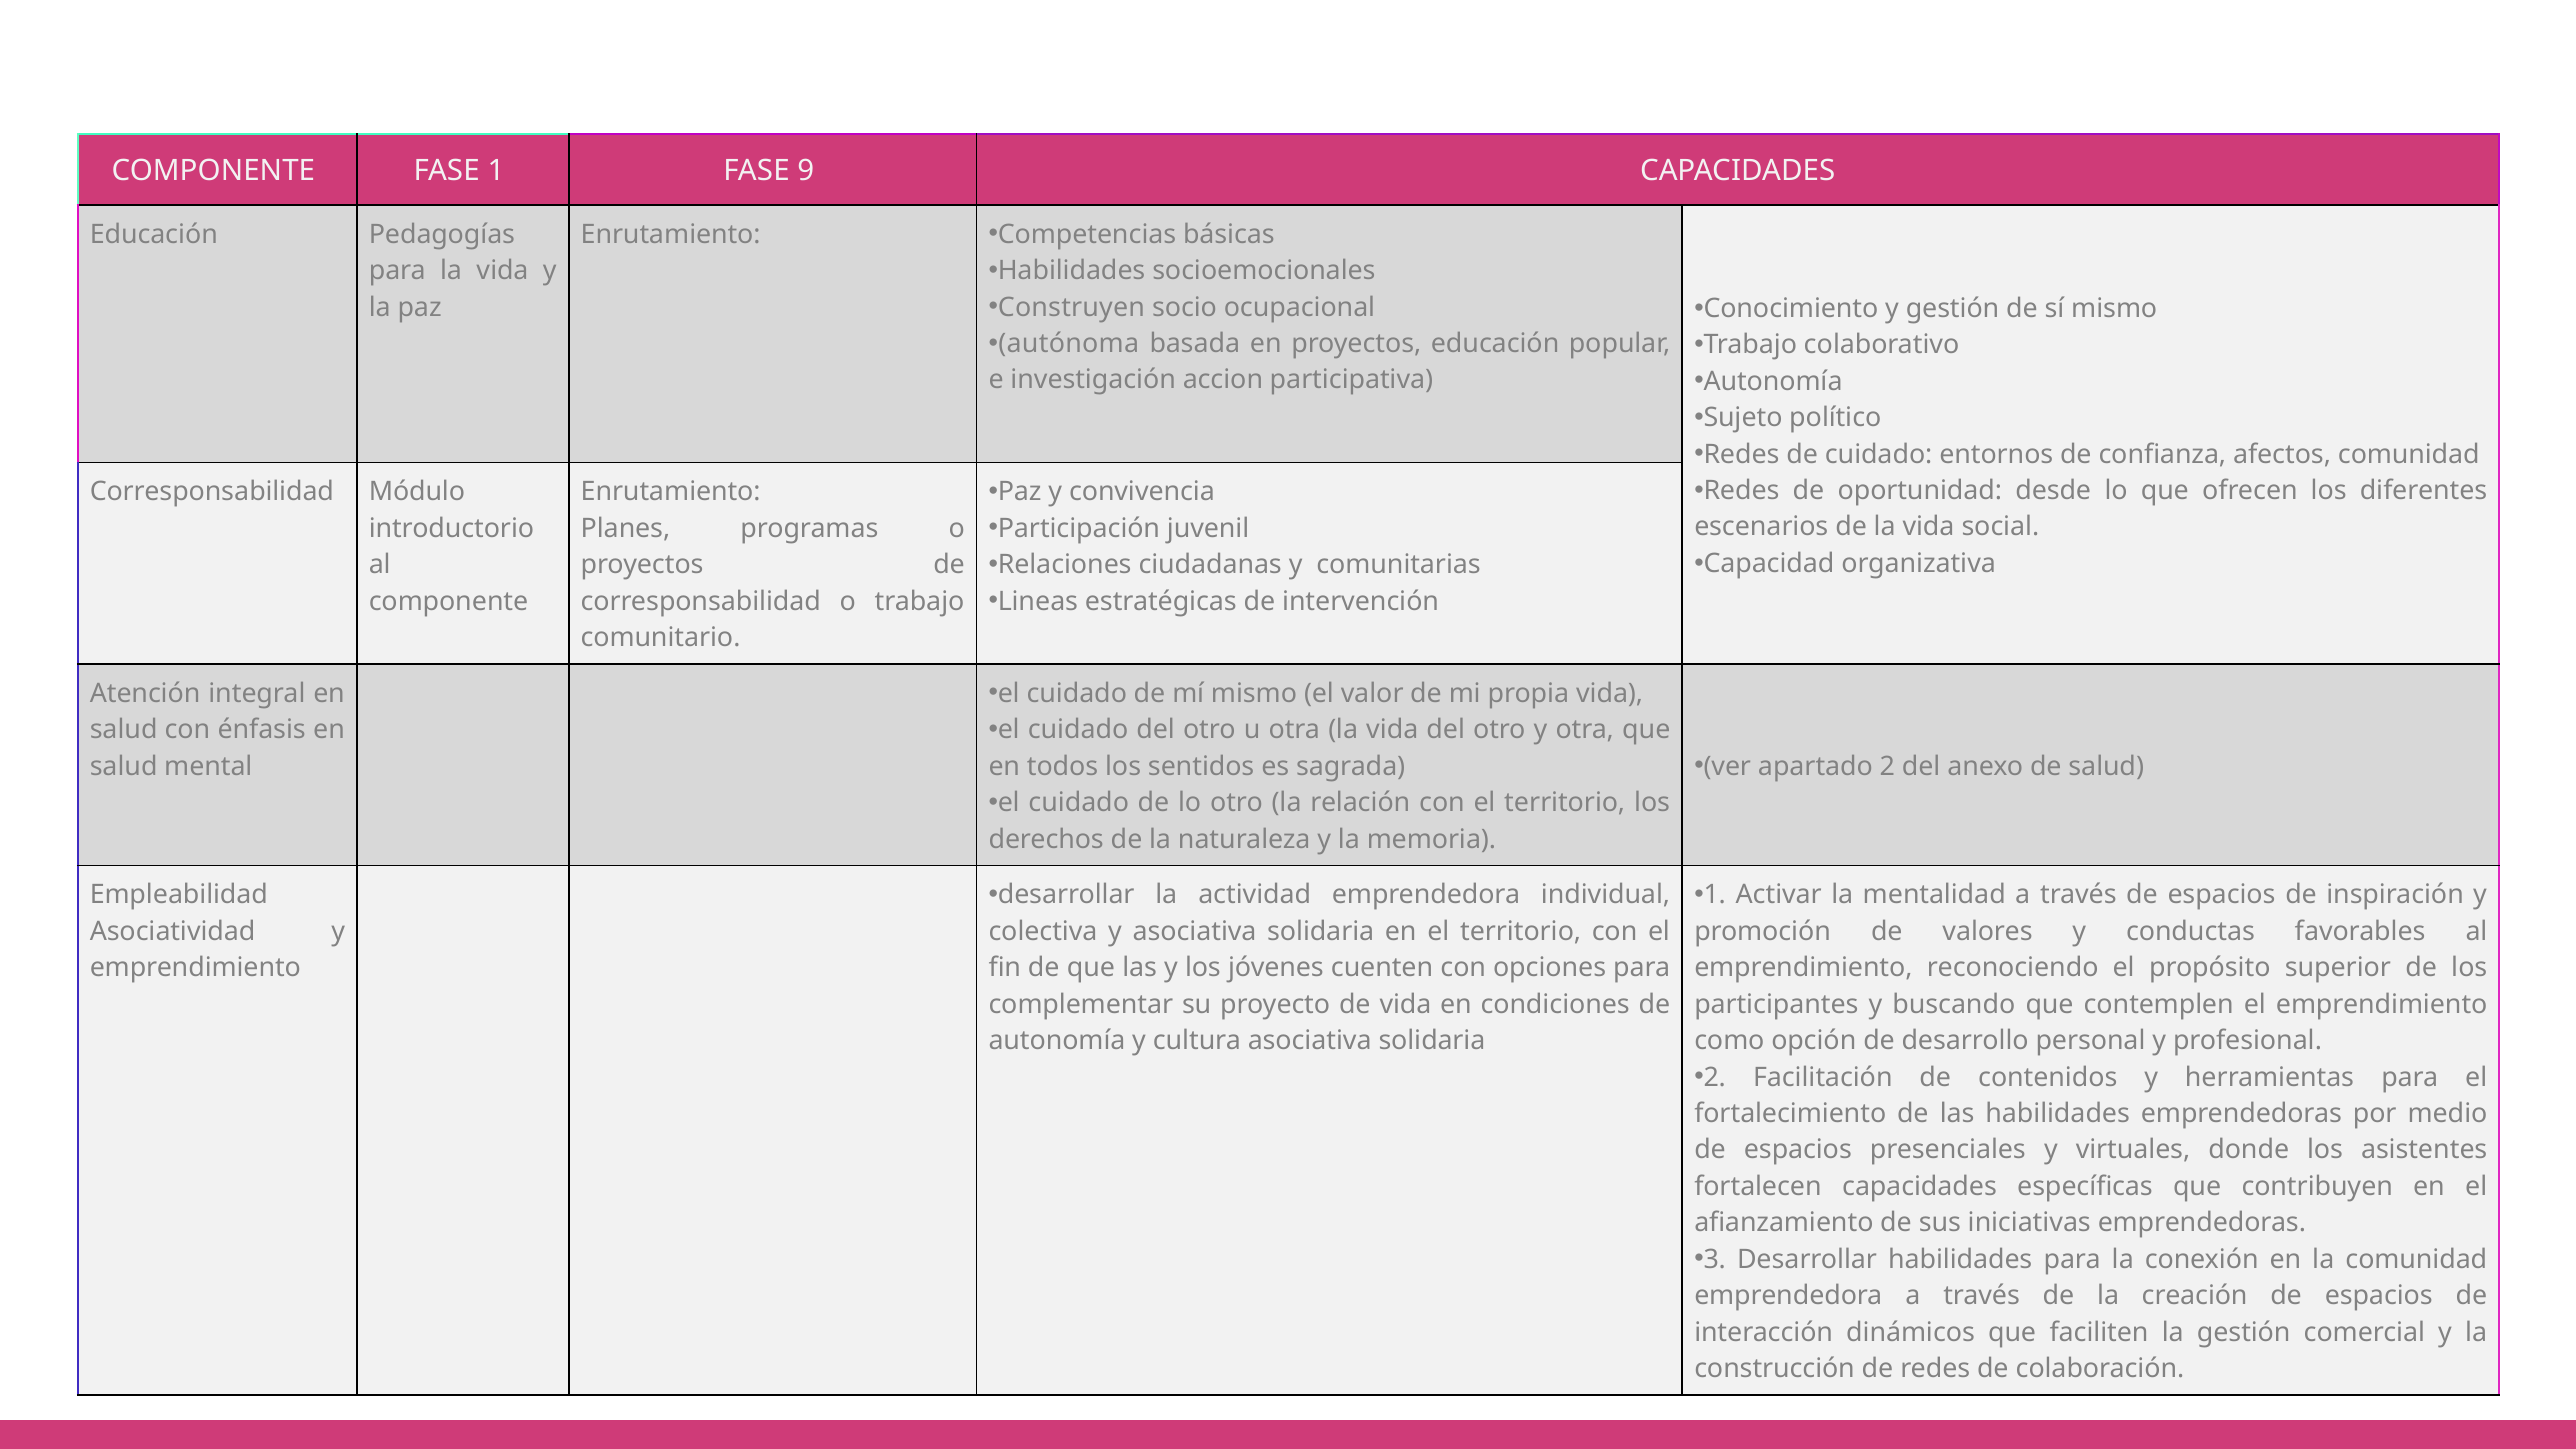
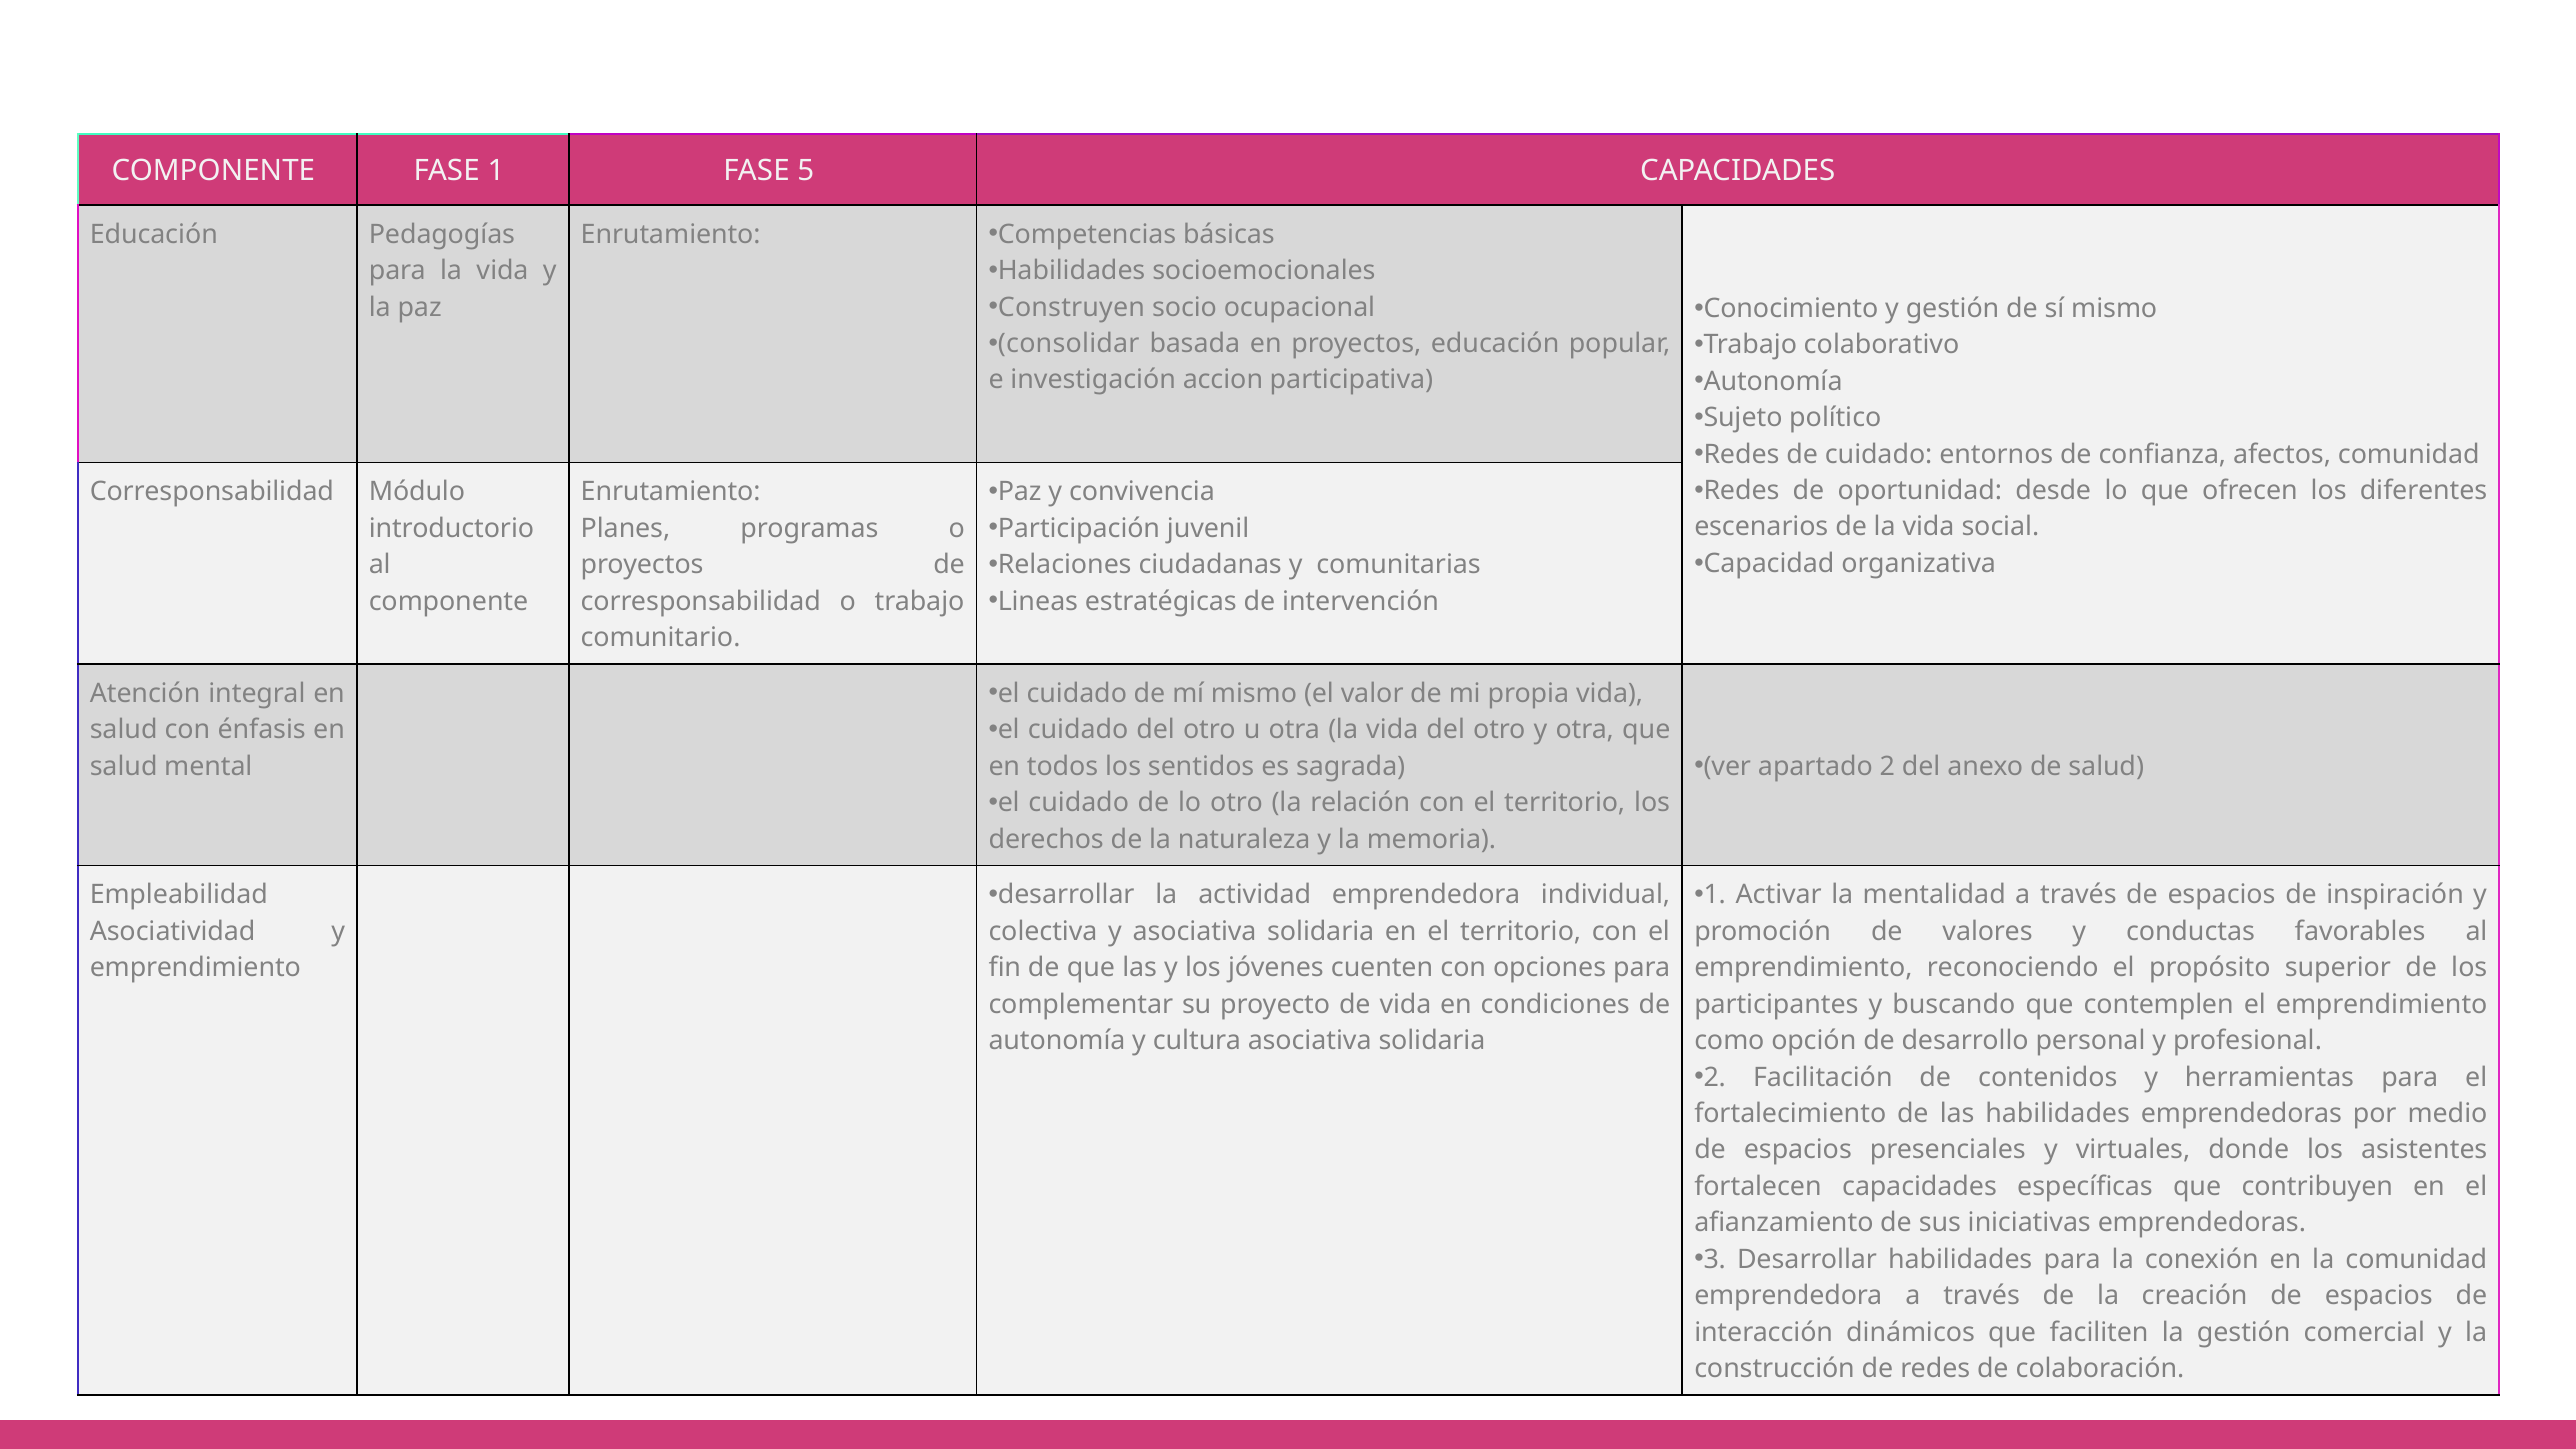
9: 9 -> 5
autónoma: autónoma -> consolidar
